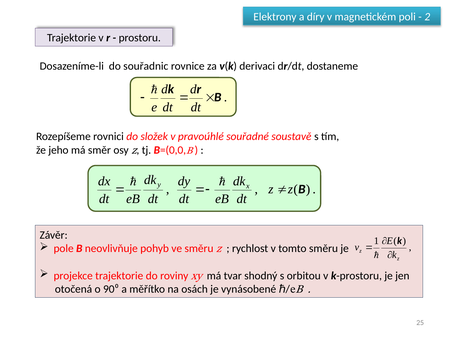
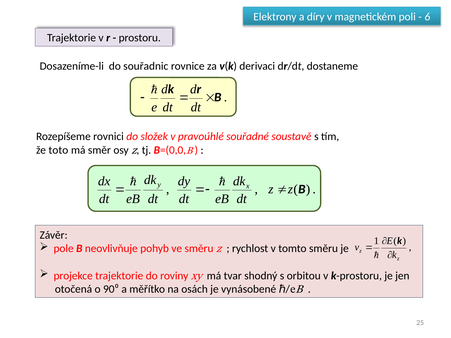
2: 2 -> 6
jeho: jeho -> toto
